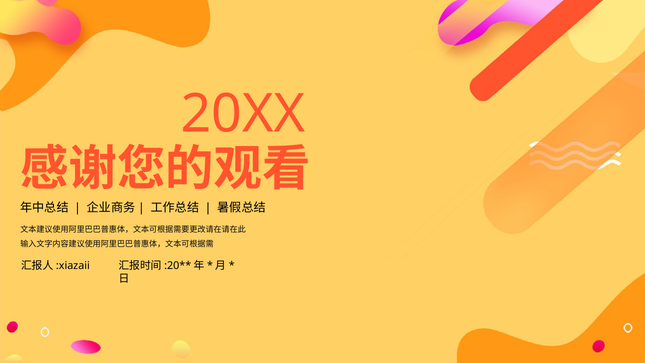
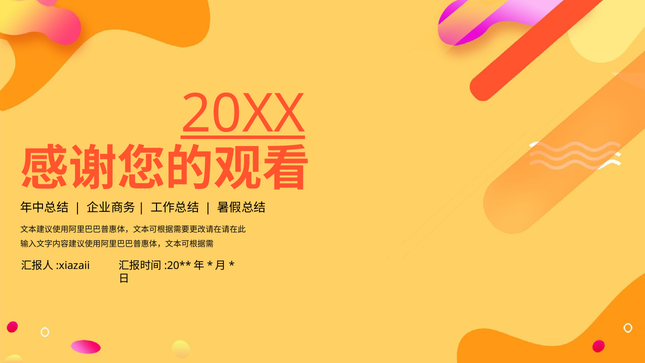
20XX underline: none -> present
